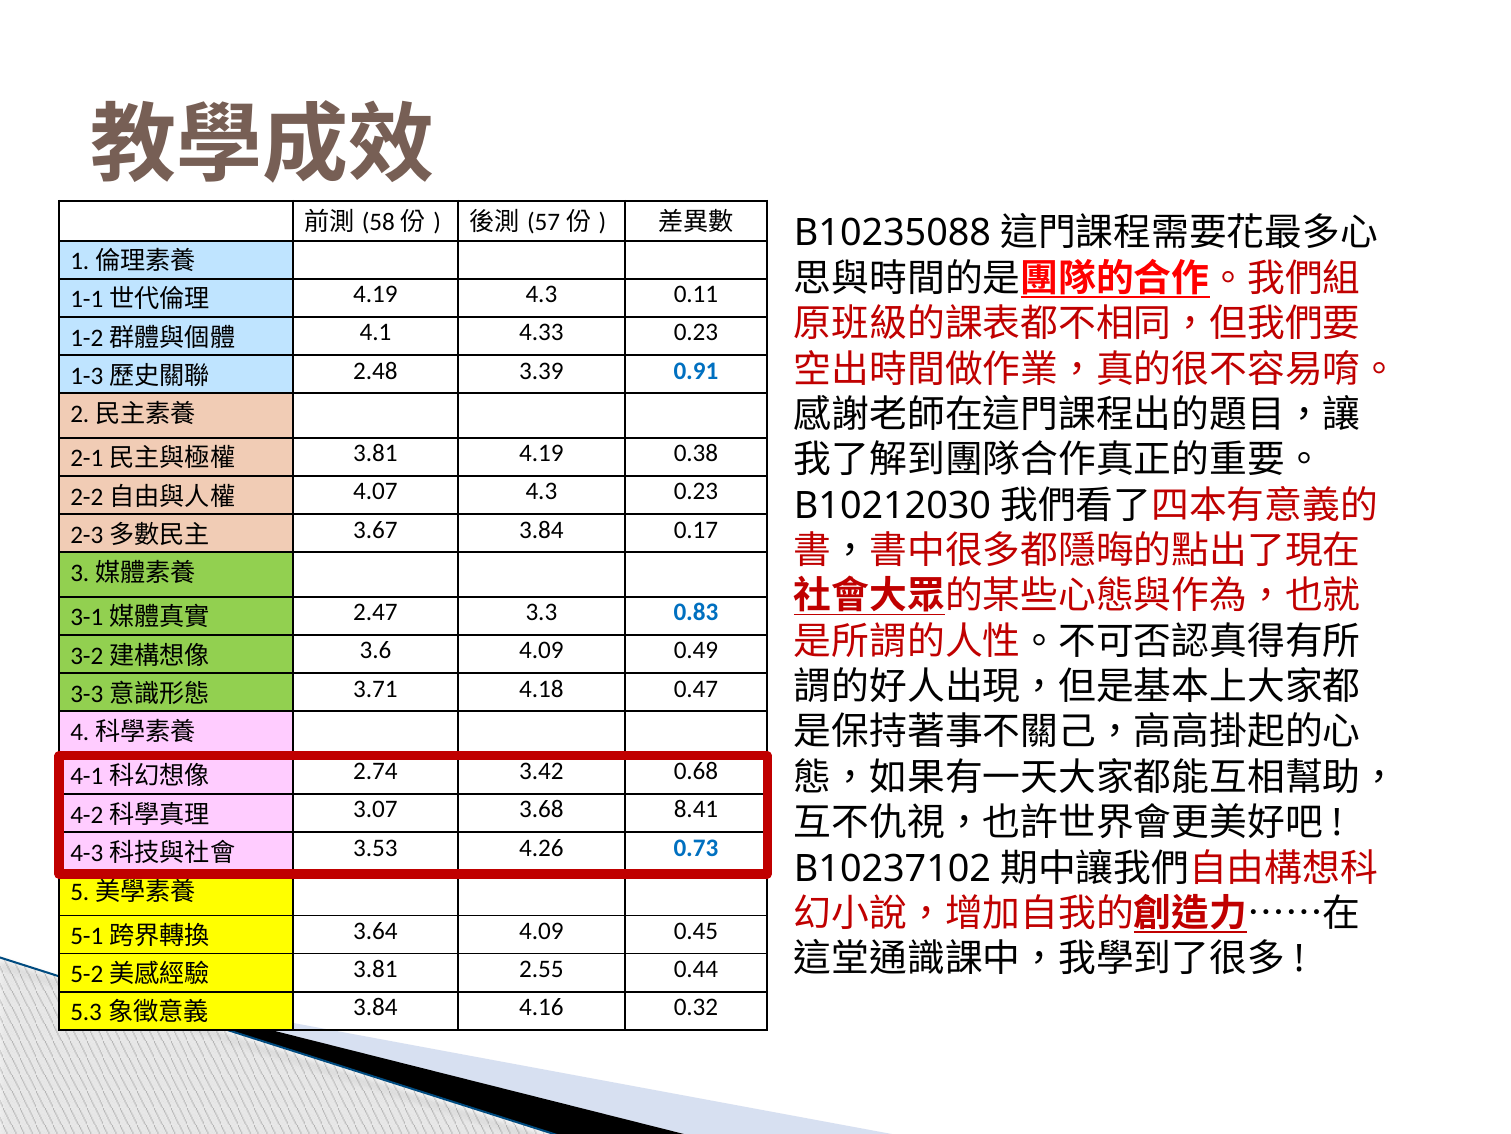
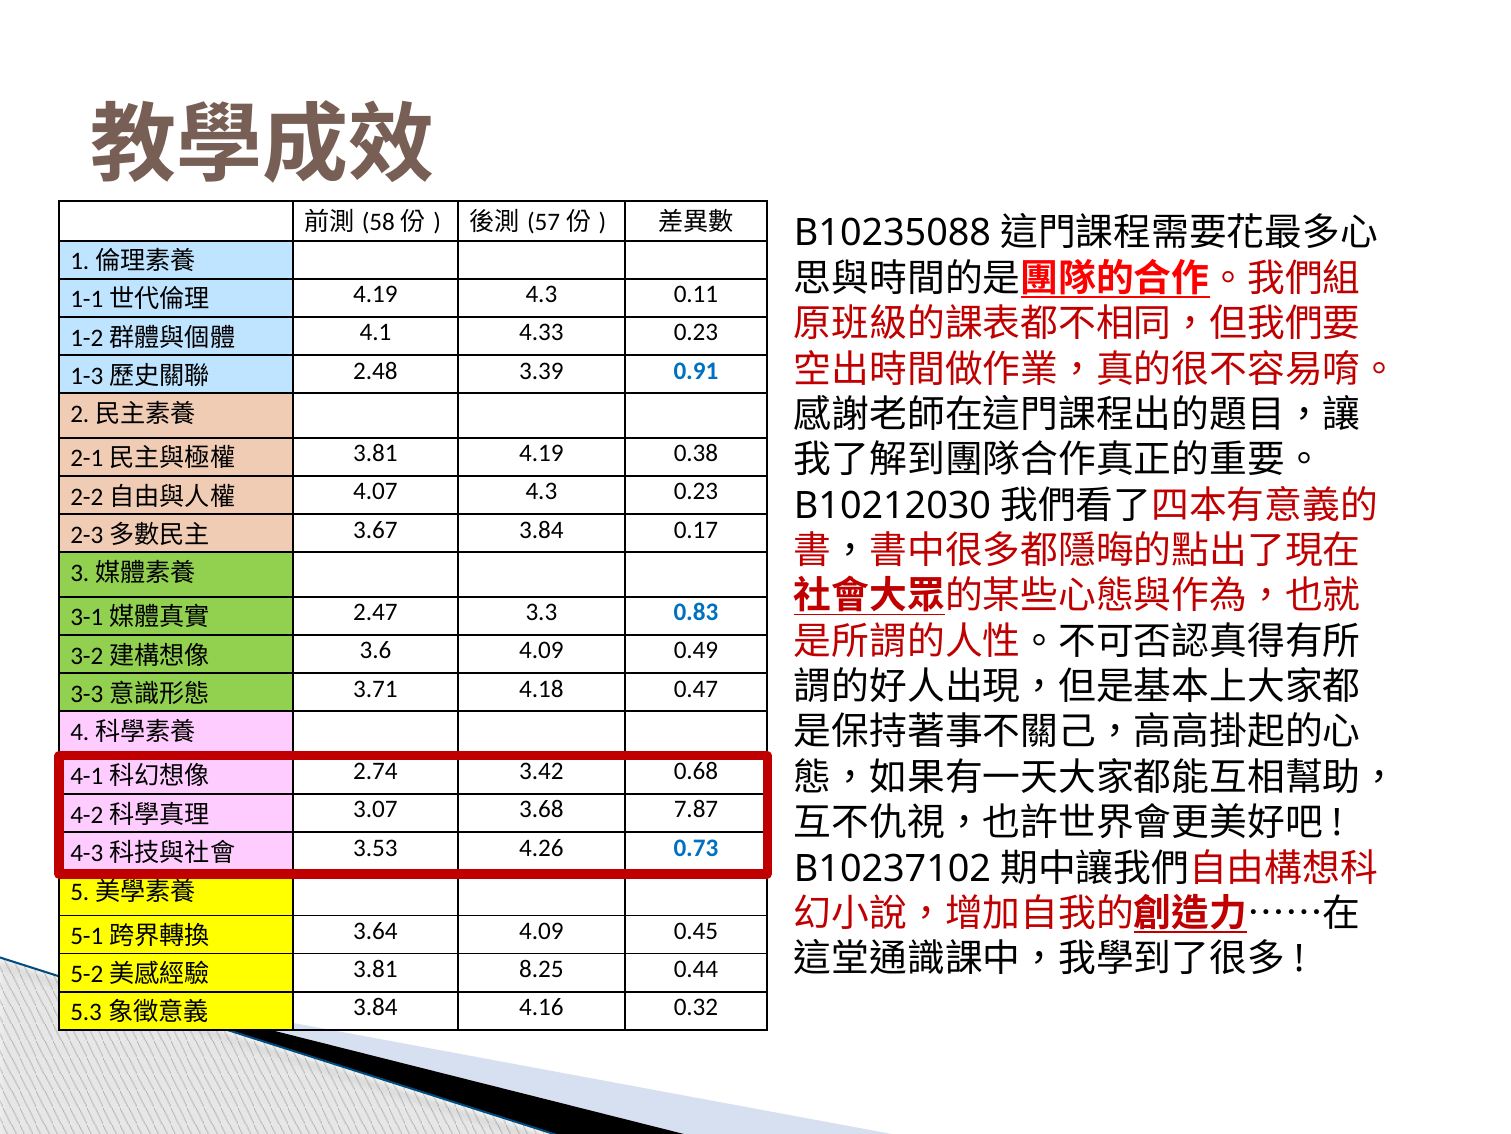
8.41: 8.41 -> 7.87
2.55: 2.55 -> 8.25
